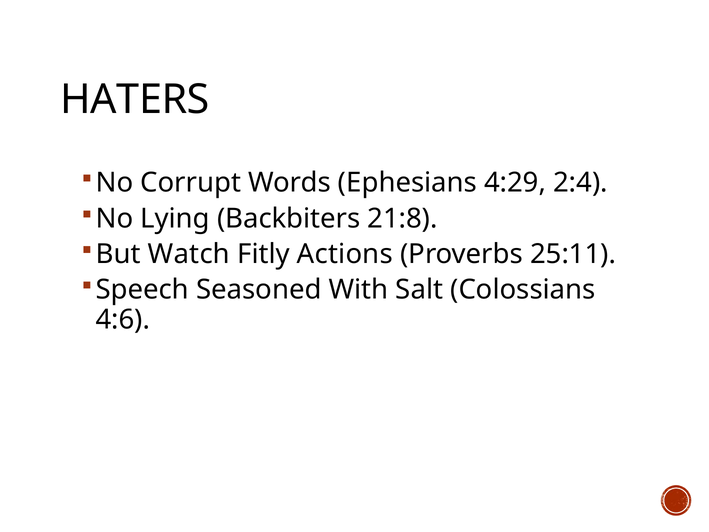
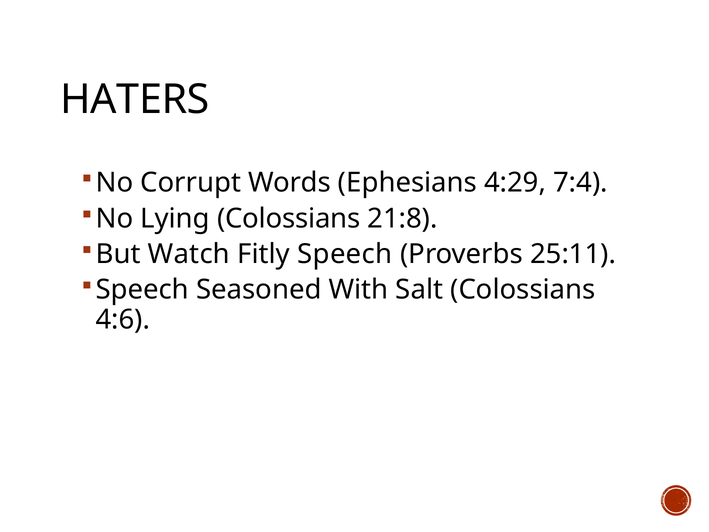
2:4: 2:4 -> 7:4
Lying Backbiters: Backbiters -> Colossians
Fitly Actions: Actions -> Speech
